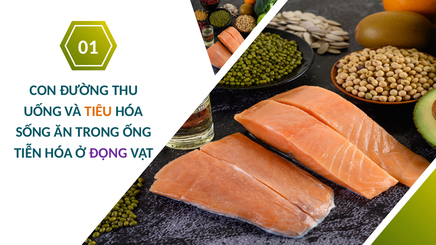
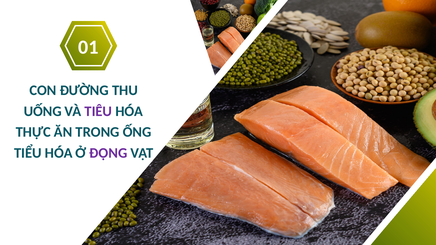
TIÊU colour: orange -> purple
SỐNG: SỐNG -> THỰC
TIỄN: TIỄN -> TIỂU
